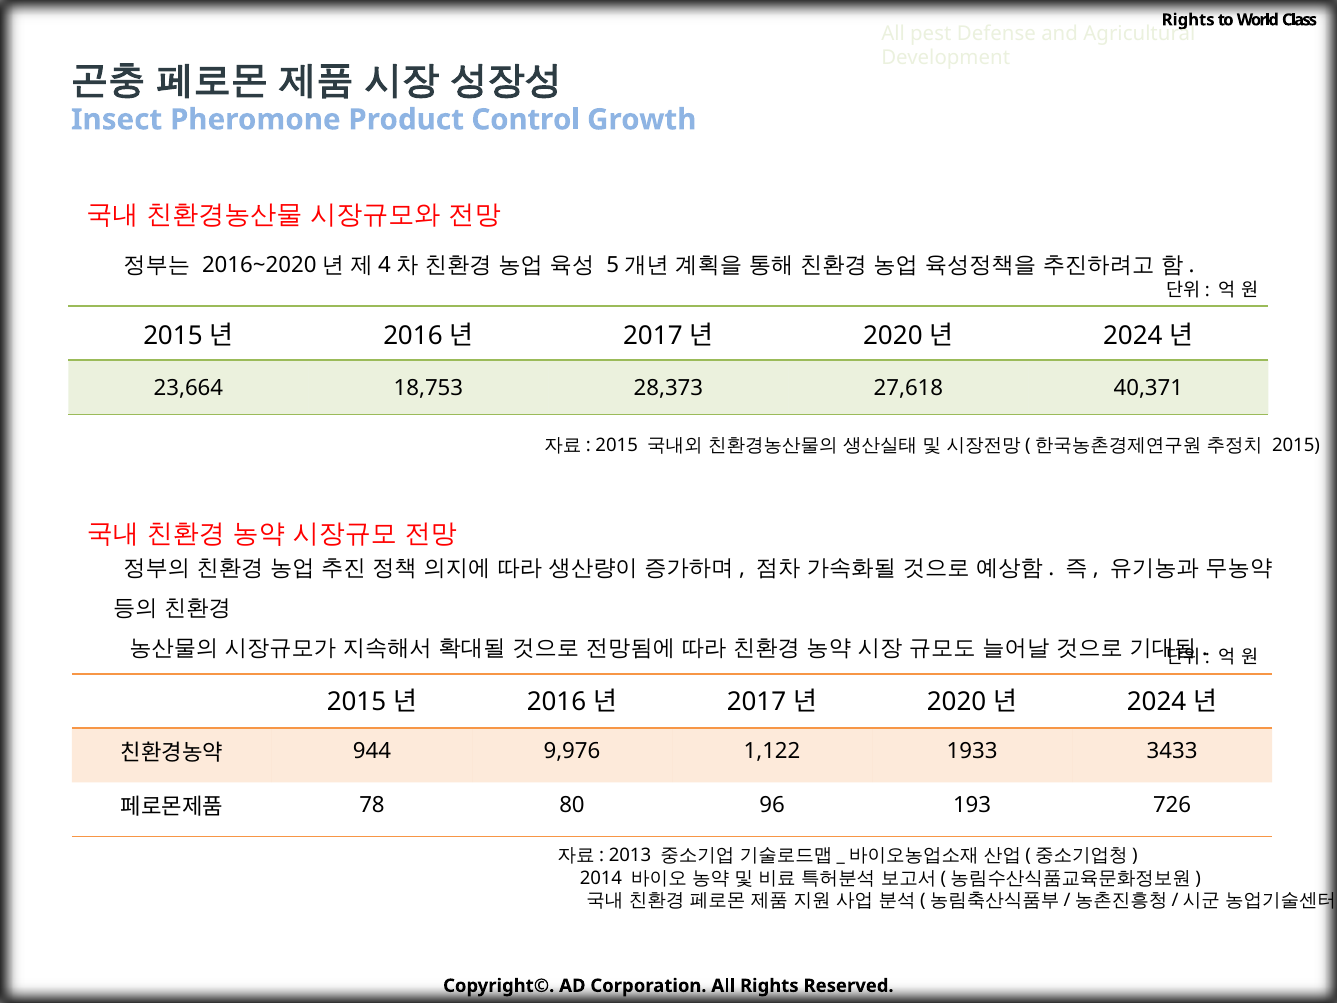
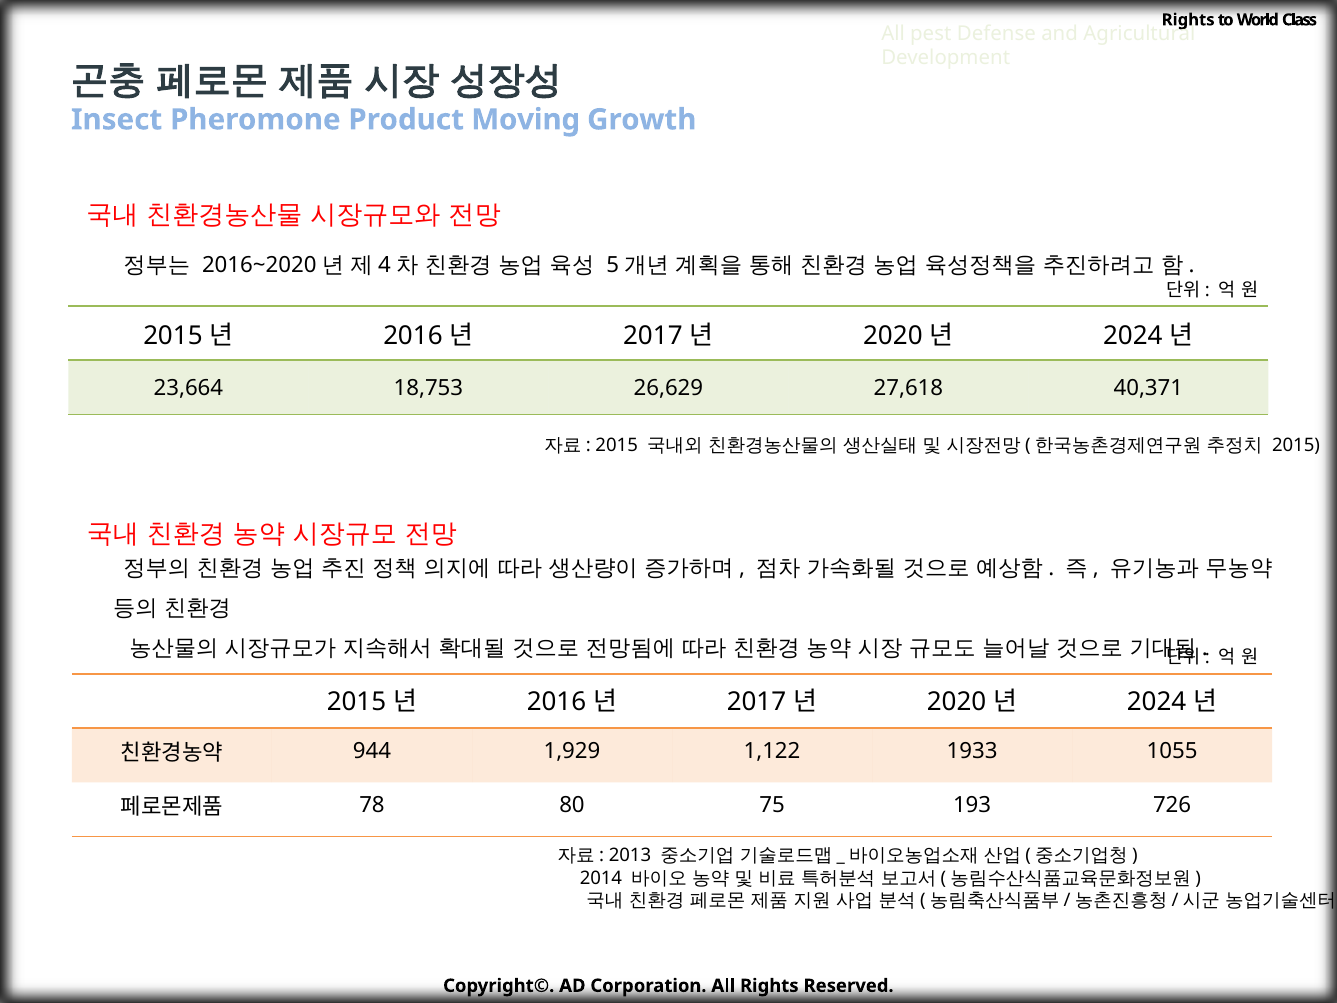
Control: Control -> Moving
28,373: 28,373 -> 26,629
9,976: 9,976 -> 1,929
3433: 3433 -> 1055
96: 96 -> 75
